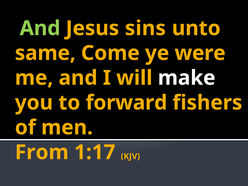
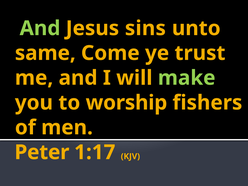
were: were -> trust
make colour: white -> light green
forward: forward -> worship
From: From -> Peter
